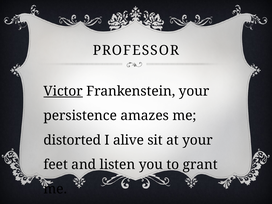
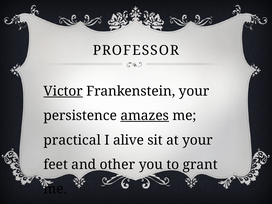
amazes underline: none -> present
distorted: distorted -> practical
listen: listen -> other
